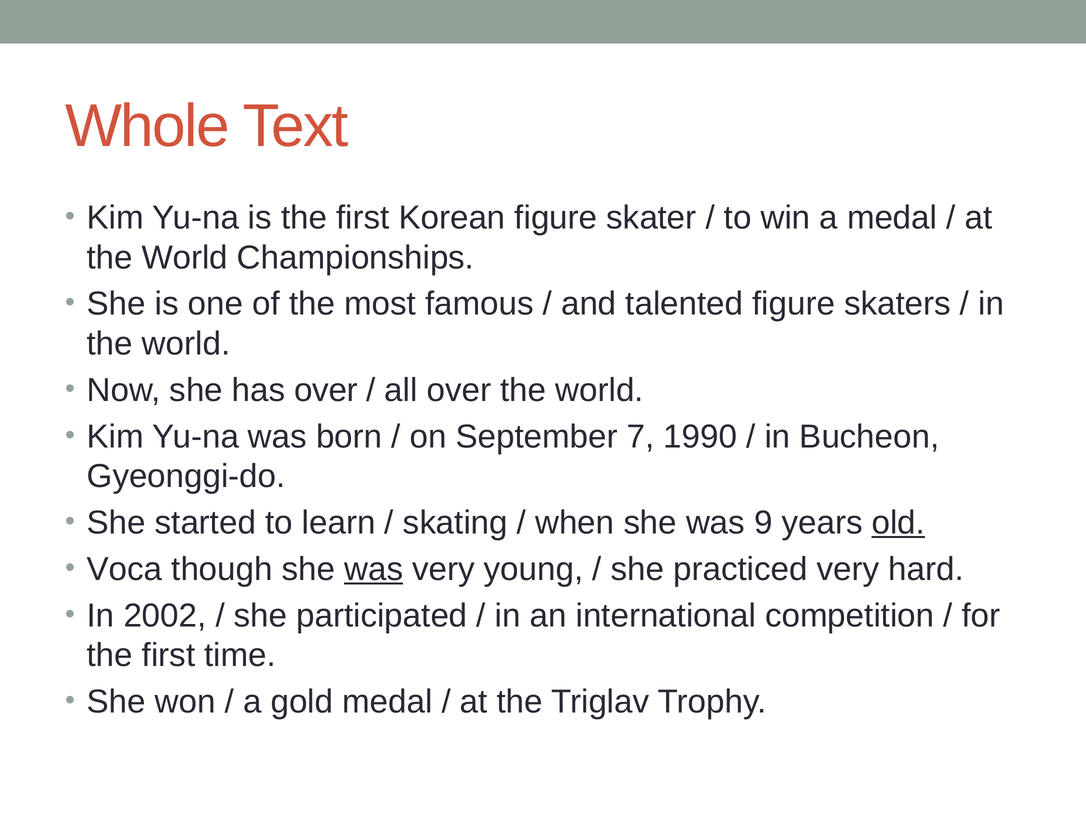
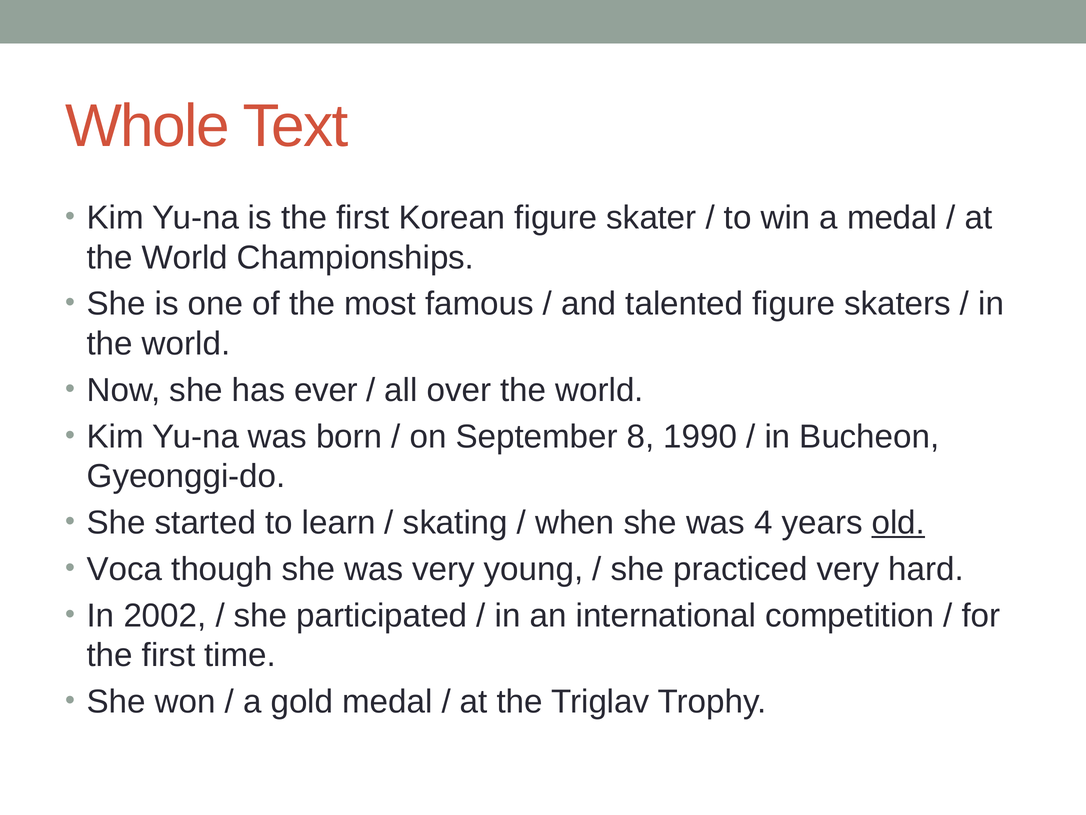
has over: over -> ever
7: 7 -> 8
9: 9 -> 4
was at (374, 569) underline: present -> none
